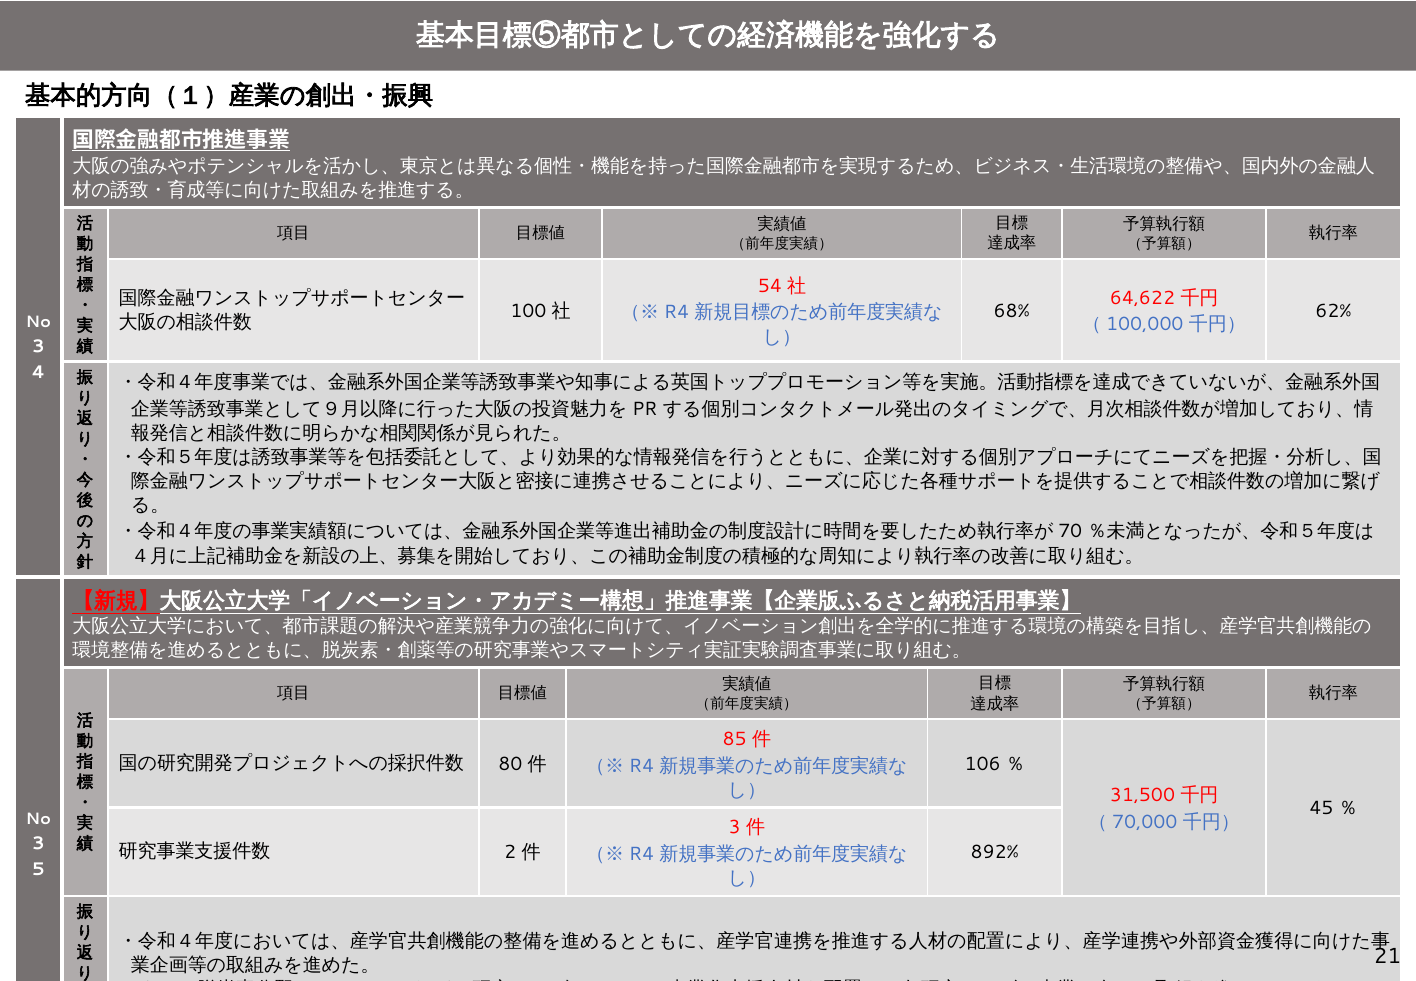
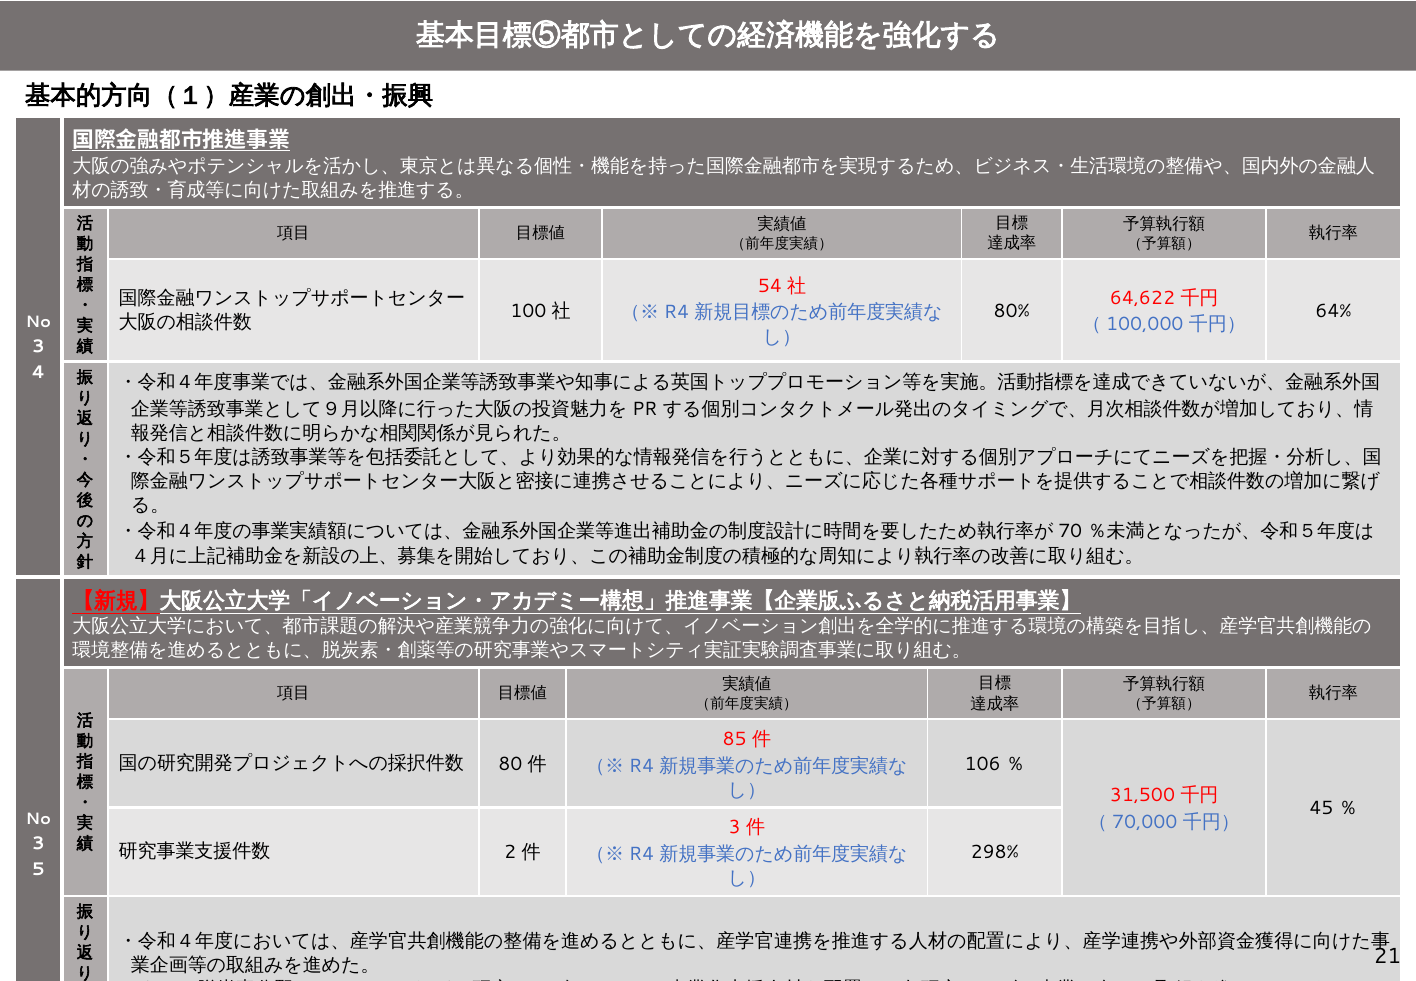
68%: 68% -> 80%
62%: 62% -> 64%
892%: 892% -> 298%
